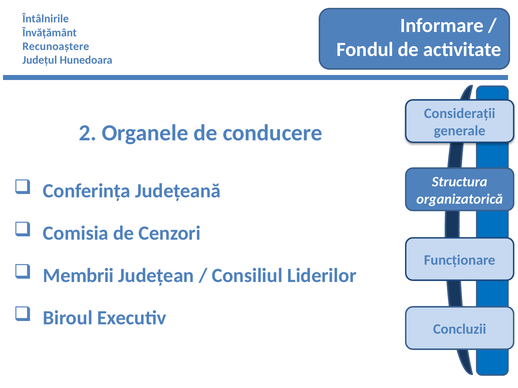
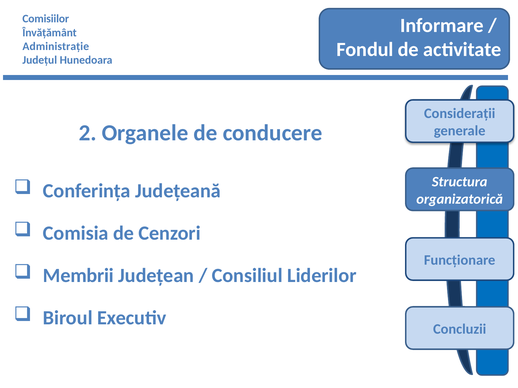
Întâlnirile: Întâlnirile -> Comisiilor
Recunoaștere: Recunoaștere -> Administrație
